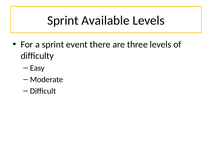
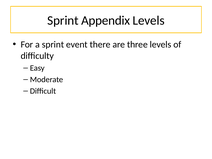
Available: Available -> Appendix
